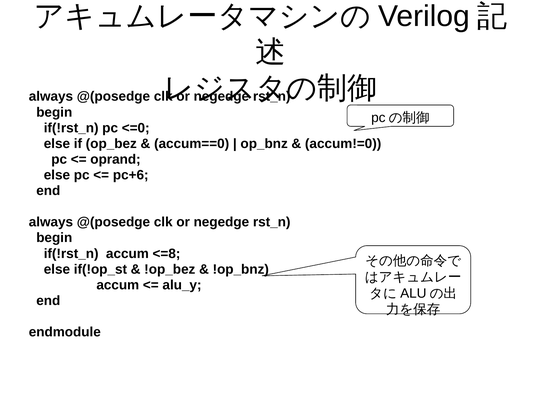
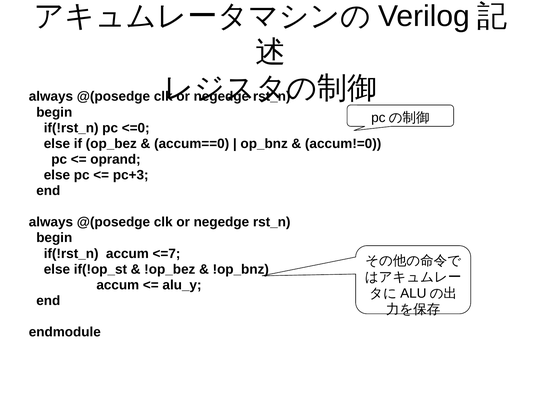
pc+6: pc+6 -> pc+3
<=8: <=8 -> <=7
